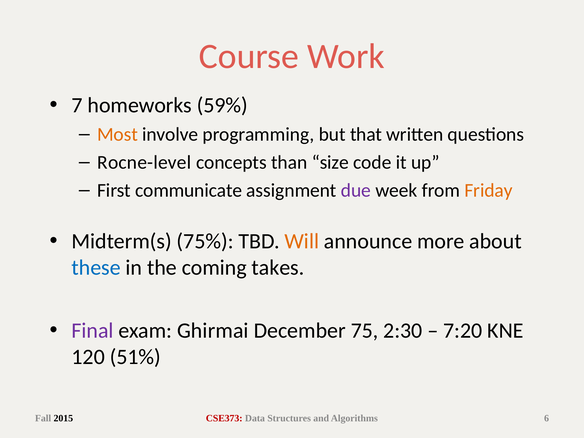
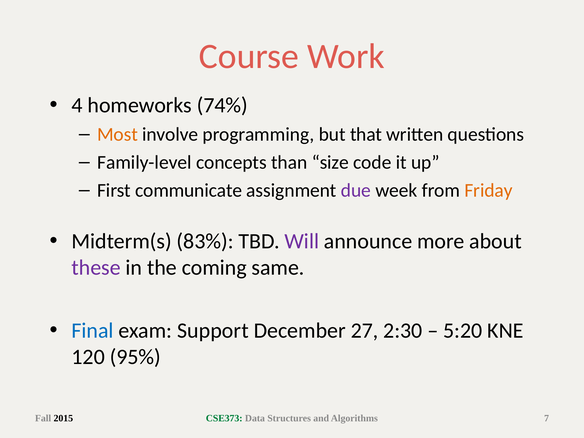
7: 7 -> 4
59%: 59% -> 74%
Rocne-level: Rocne-level -> Family-level
75%: 75% -> 83%
Will colour: orange -> purple
these colour: blue -> purple
takes: takes -> same
Final colour: purple -> blue
Ghirmai: Ghirmai -> Support
75: 75 -> 27
7:20: 7:20 -> 5:20
51%: 51% -> 95%
CSE373 colour: red -> green
6: 6 -> 7
